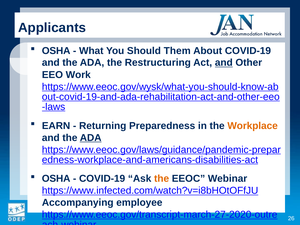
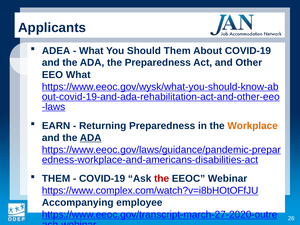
OSHA at (56, 51): OSHA -> ADEA
the Restructuring: Restructuring -> Preparedness
and at (224, 63) underline: present -> none
EEO Work: Work -> What
OSHA at (56, 179): OSHA -> THEM
the at (162, 179) colour: orange -> red
https://www.infected.com/watch?v=i8bHOtOFfJU: https://www.infected.com/watch?v=i8bHOtOFfJU -> https://www.complex.com/watch?v=i8bHOtOFfJU
